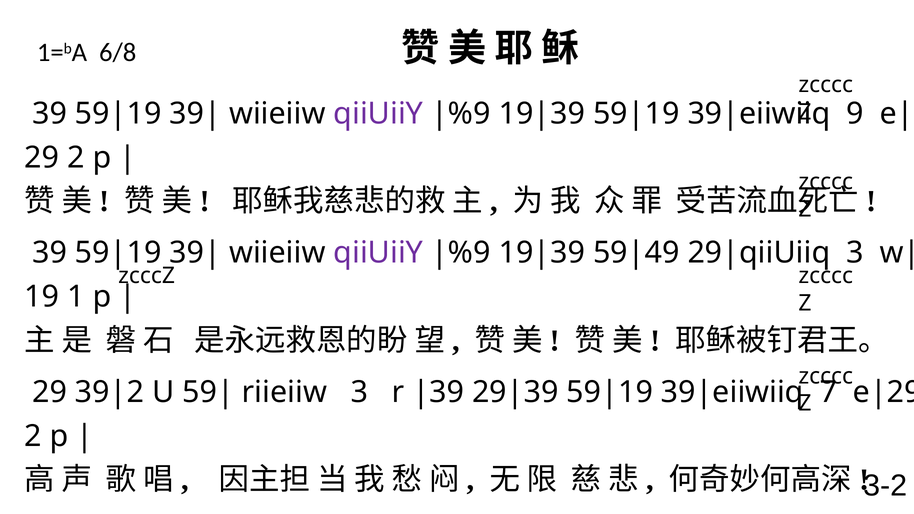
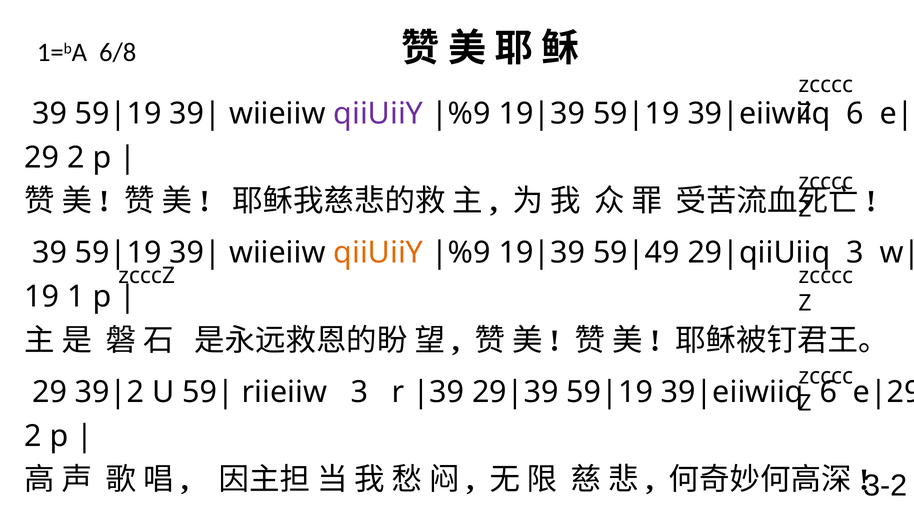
9 at (855, 114): 9 -> 6
qiiUiiY at (378, 253) colour: purple -> orange
7 at (828, 392): 7 -> 6
